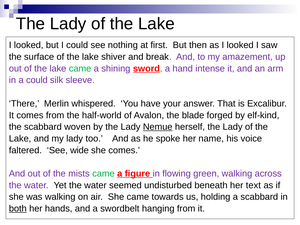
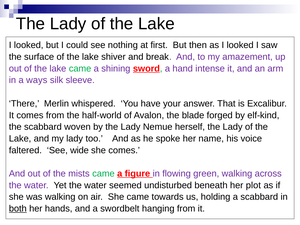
a could: could -> ways
Nemue underline: present -> none
text: text -> plot
